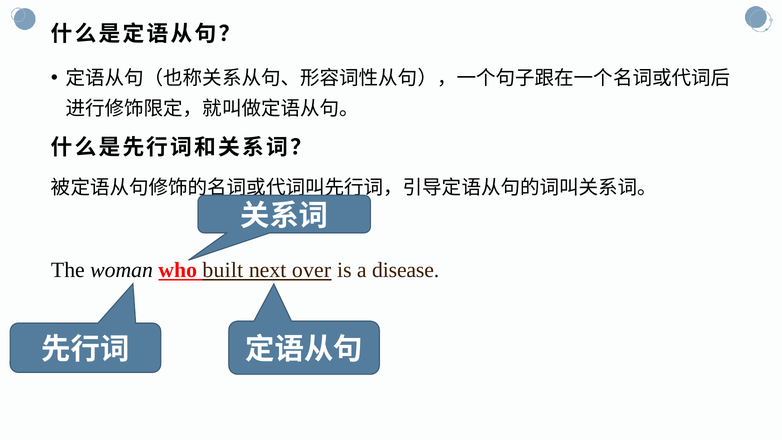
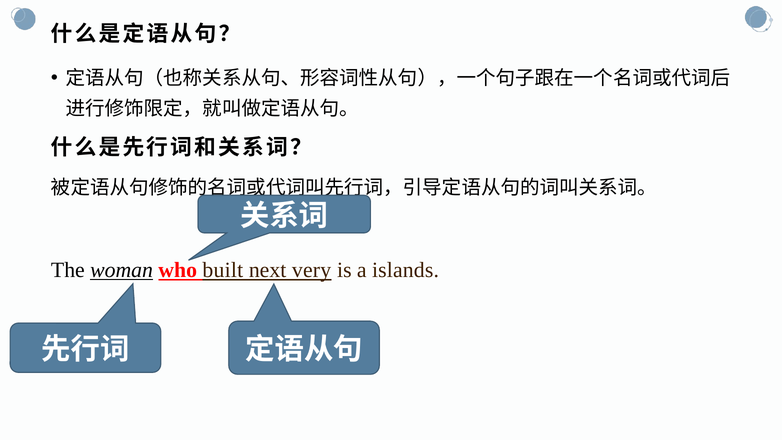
woman underline: none -> present
over: over -> very
disease: disease -> islands
